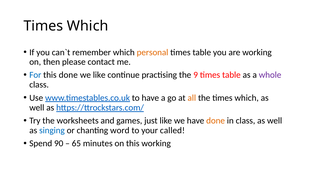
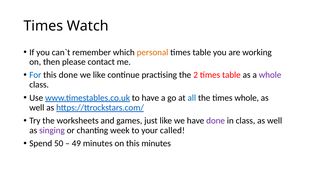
Which at (88, 26): Which -> Watch
9: 9 -> 2
all colour: orange -> blue
the times which: which -> whole
done at (216, 121) colour: orange -> purple
singing colour: blue -> purple
word: word -> week
90: 90 -> 50
65: 65 -> 49
this working: working -> minutes
